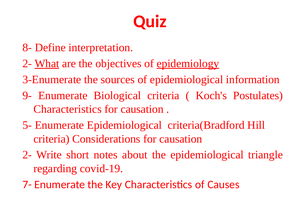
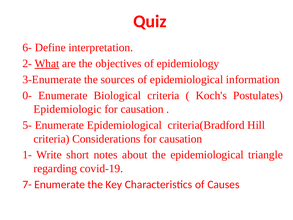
8-: 8- -> 6-
epidemiology underline: present -> none
9-: 9- -> 0-
Characteristics at (68, 109): Characteristics -> Epidemiologic
2- at (27, 155): 2- -> 1-
